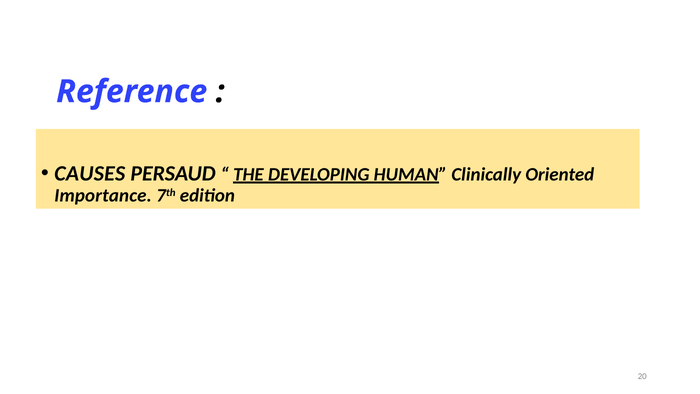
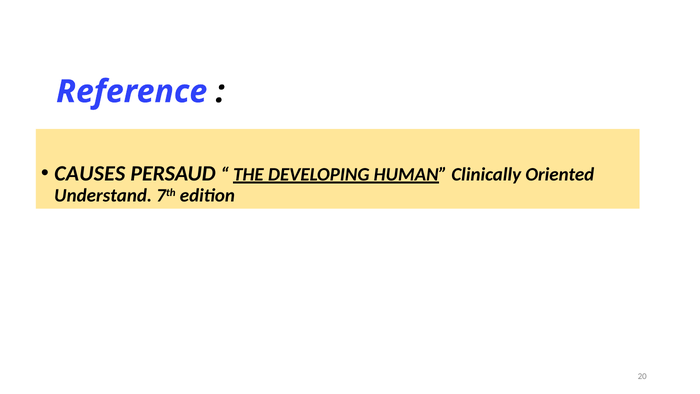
Importance: Importance -> Understand
